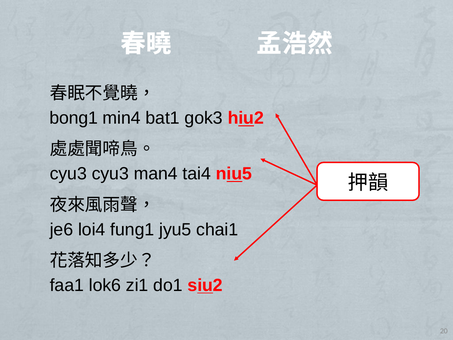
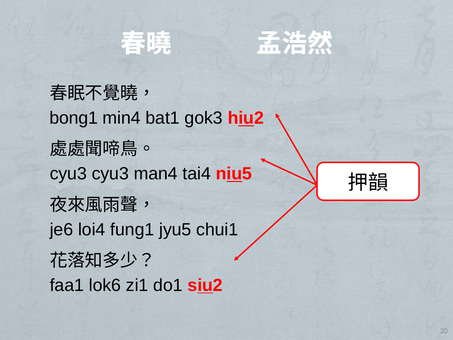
chai1: chai1 -> chui1
